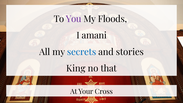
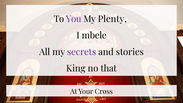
Floods: Floods -> Plenty
amani: amani -> mbele
secrets colour: blue -> purple
